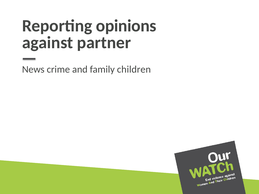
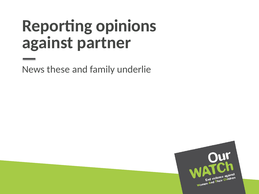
crime: crime -> these
children: children -> underlie
